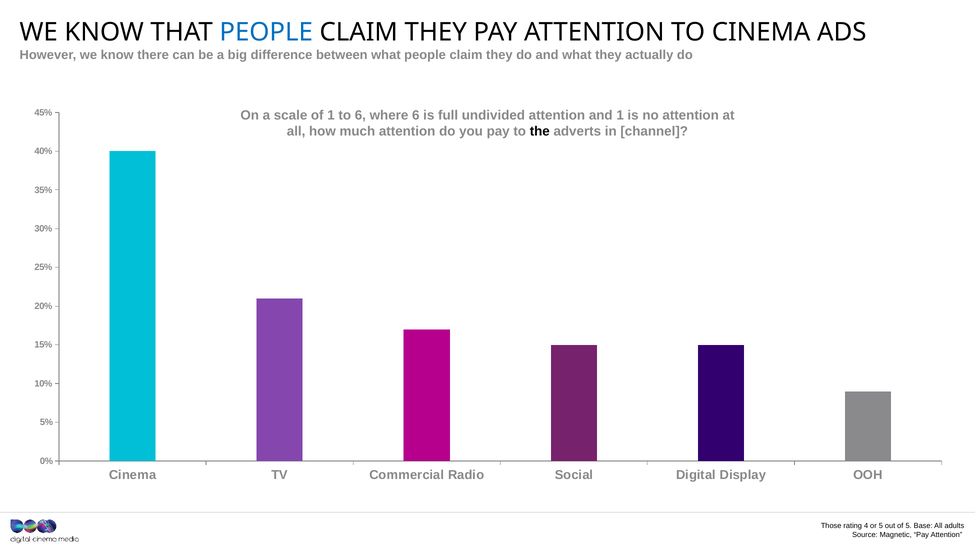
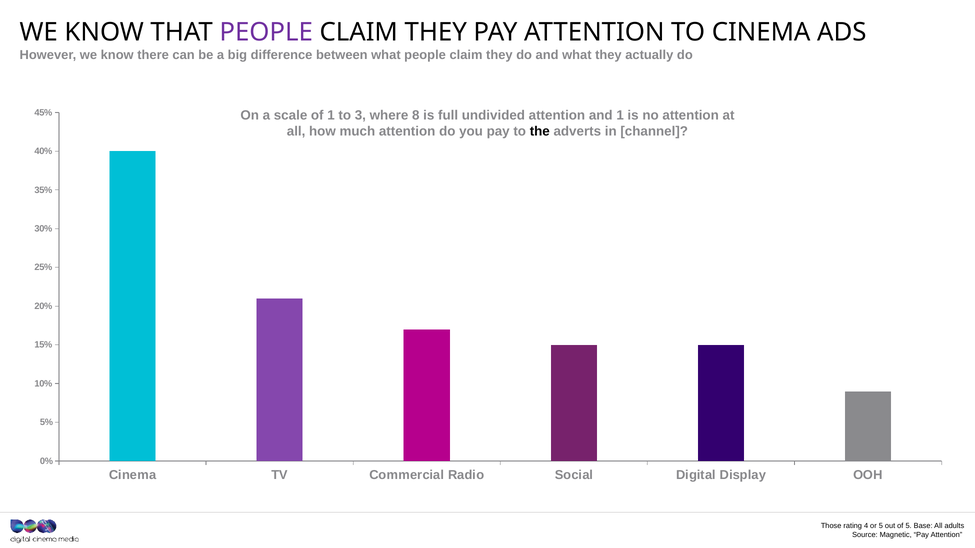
PEOPLE at (266, 32) colour: blue -> purple
to 6: 6 -> 3
where 6: 6 -> 8
